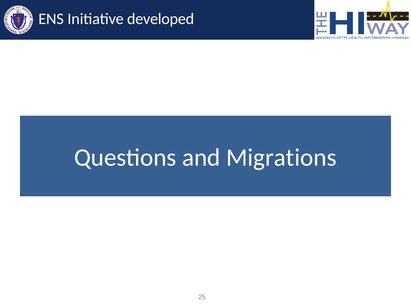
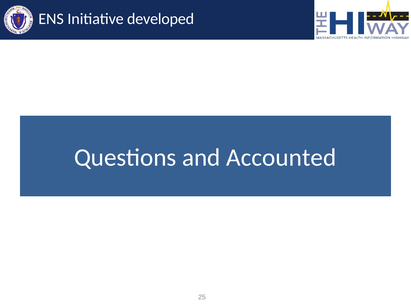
Migrations: Migrations -> Accounted
